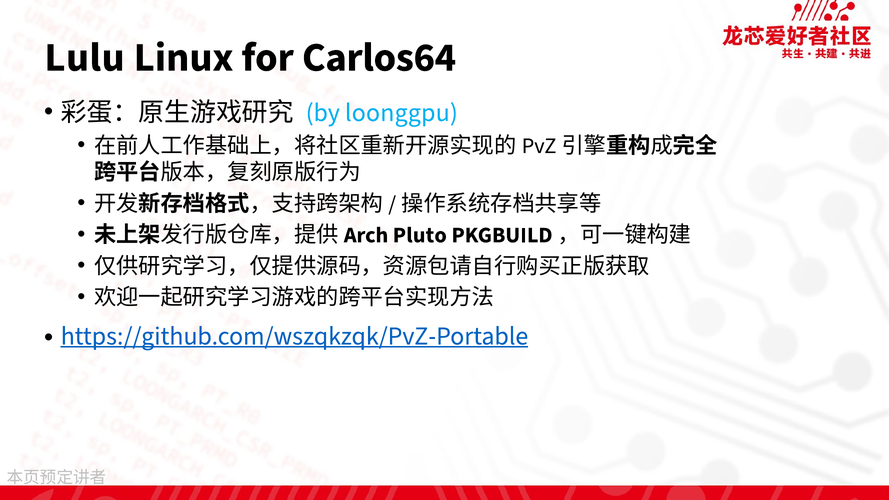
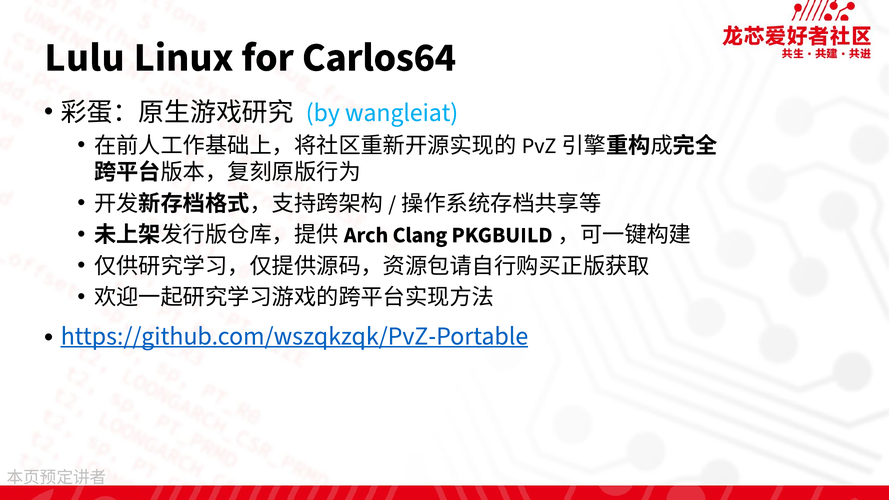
loonggpu: loonggpu -> wangleiat
Pluto: Pluto -> Clang
